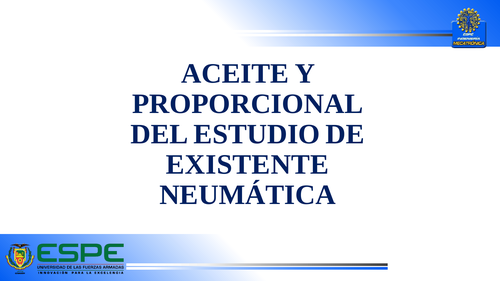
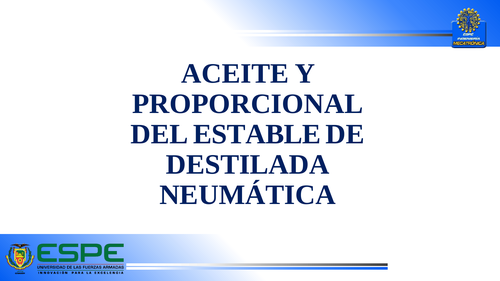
ESTUDIO: ESTUDIO -> ESTABLE
EXISTENTE: EXISTENTE -> DESTILADA
